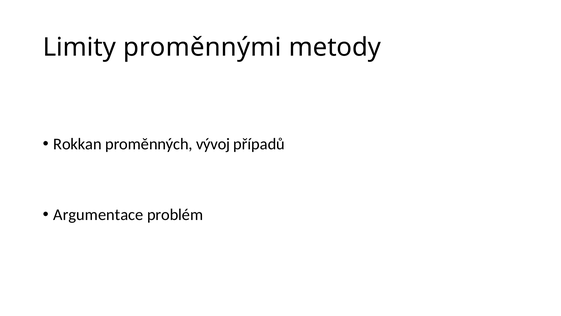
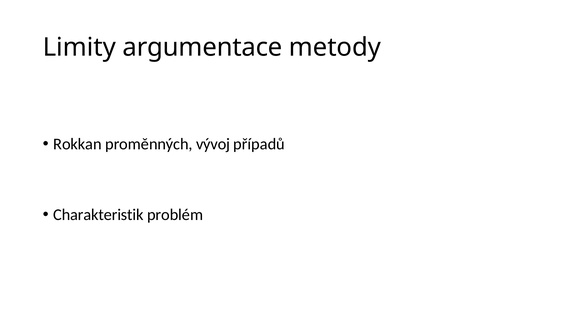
proměnnými: proměnnými -> argumentace
Argumentace: Argumentace -> Charakteristik
